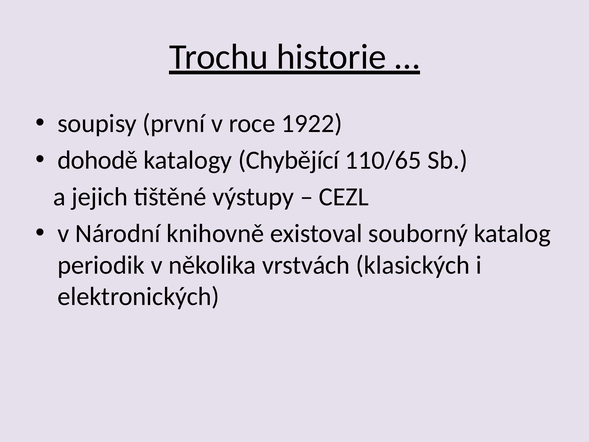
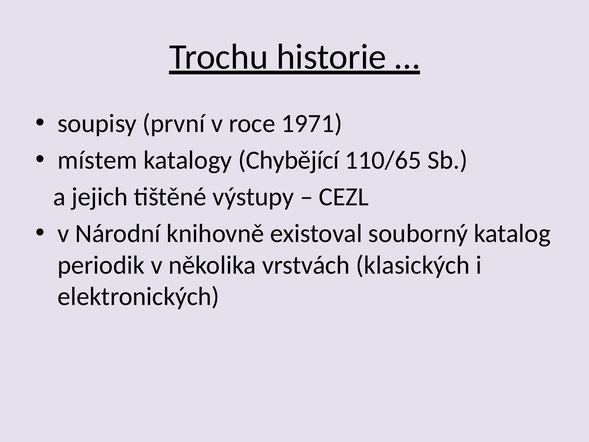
1922: 1922 -> 1971
dohodě: dohodě -> místem
